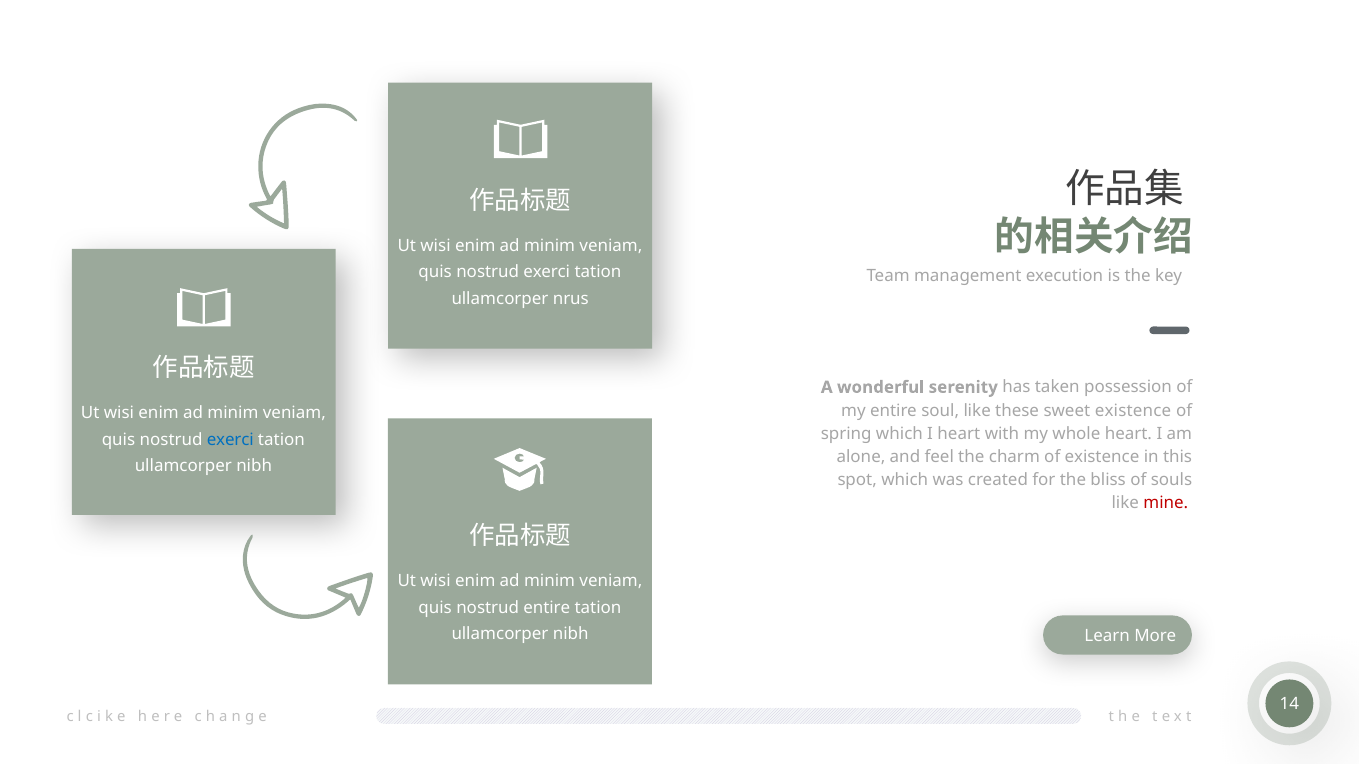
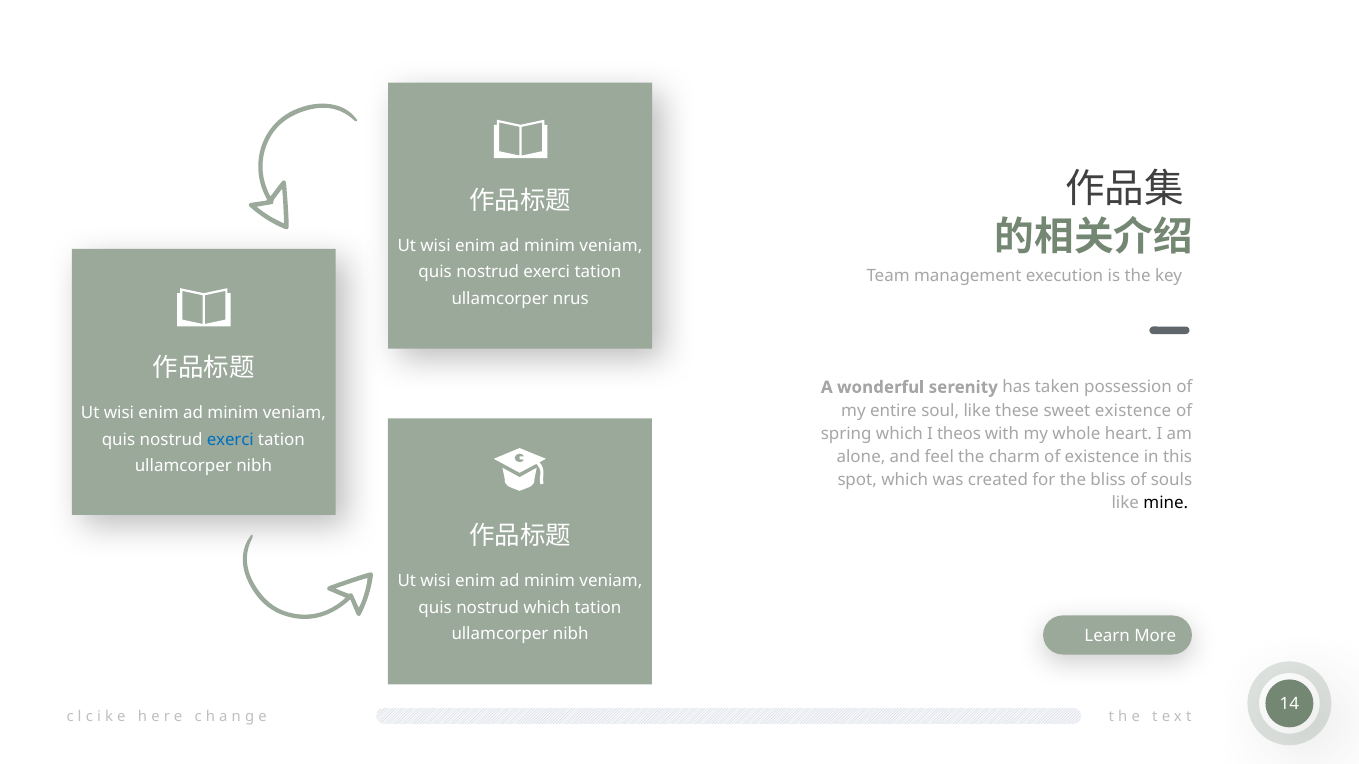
I heart: heart -> theos
mine colour: red -> black
nostrud entire: entire -> which
